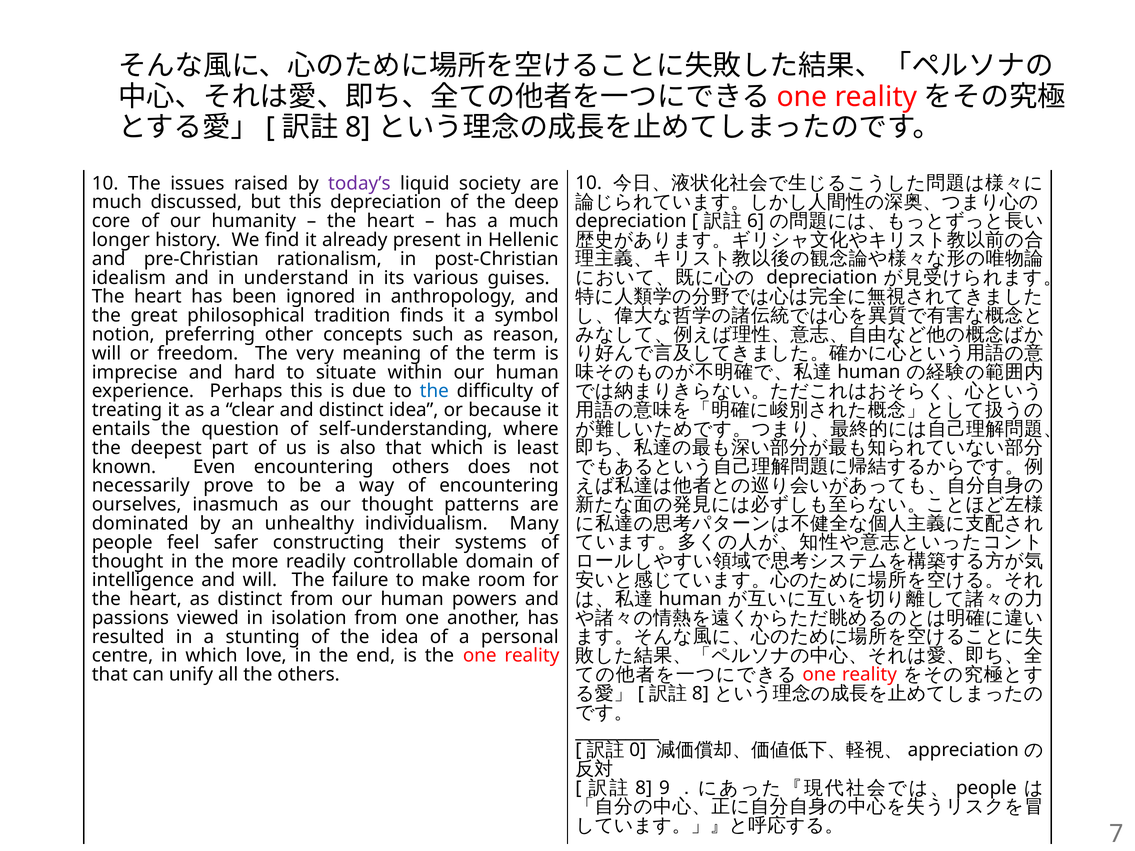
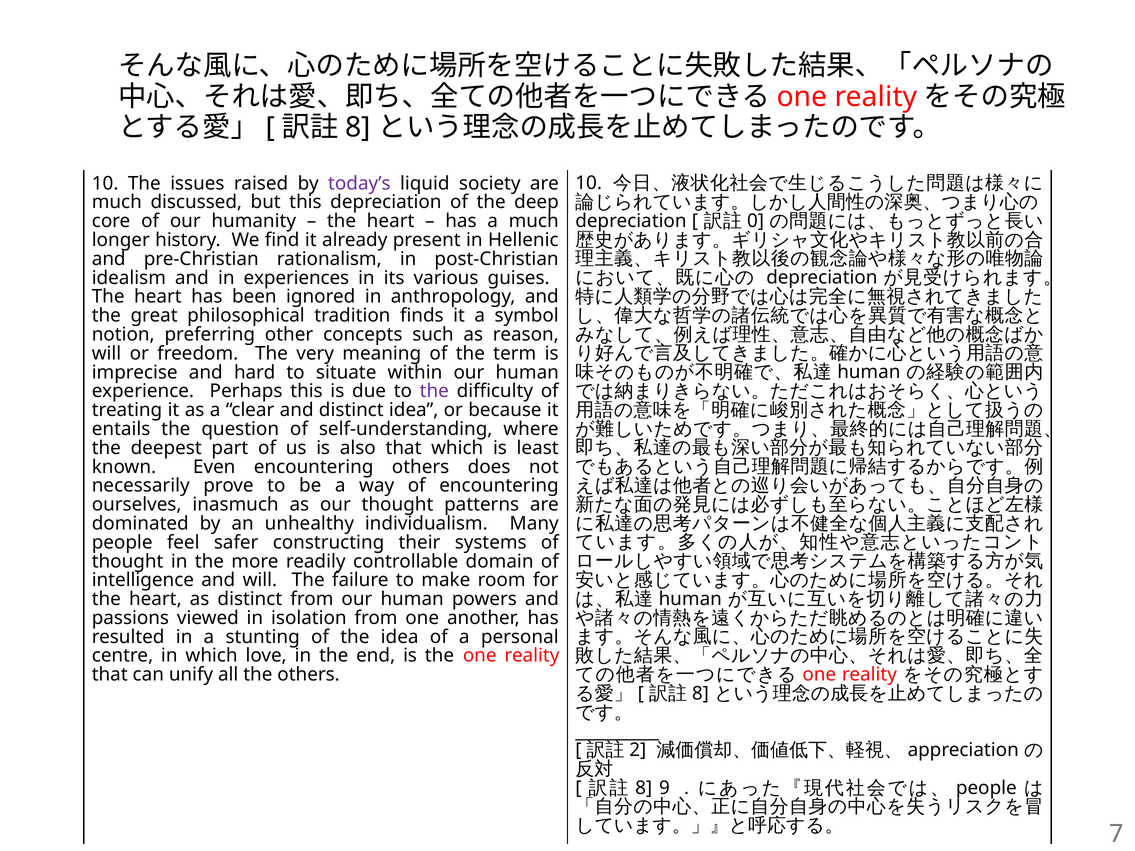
6: 6 -> 0
understand: understand -> experiences
the at (434, 391) colour: blue -> purple
0: 0 -> 2
